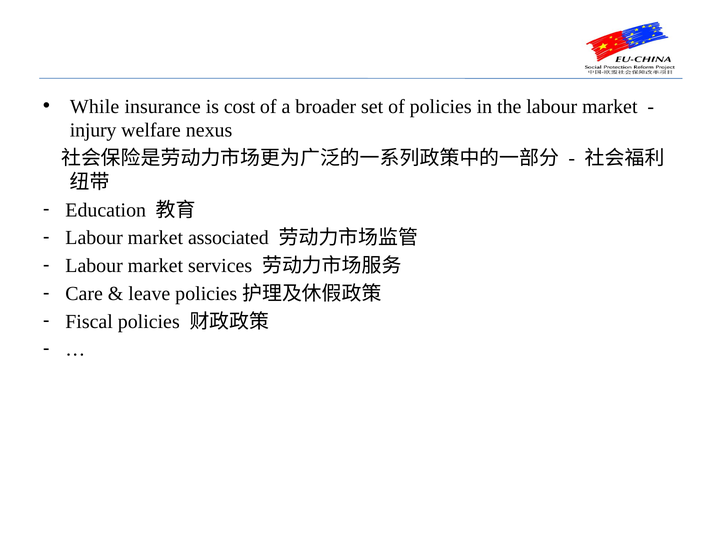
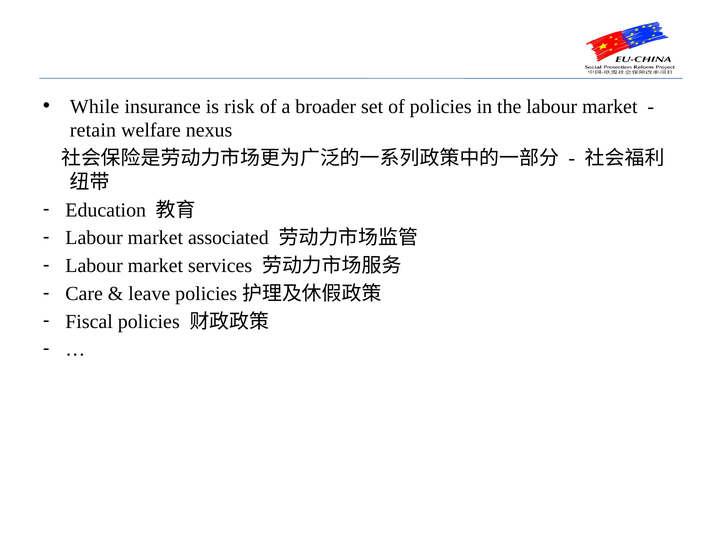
cost: cost -> risk
injury: injury -> retain
